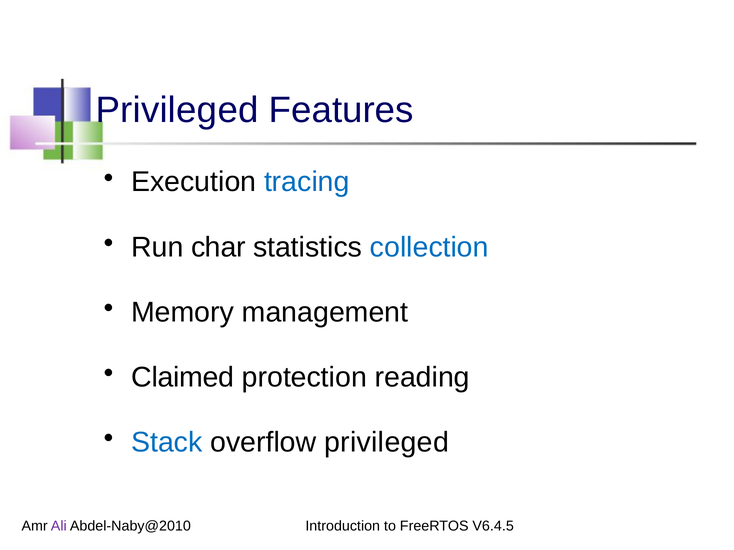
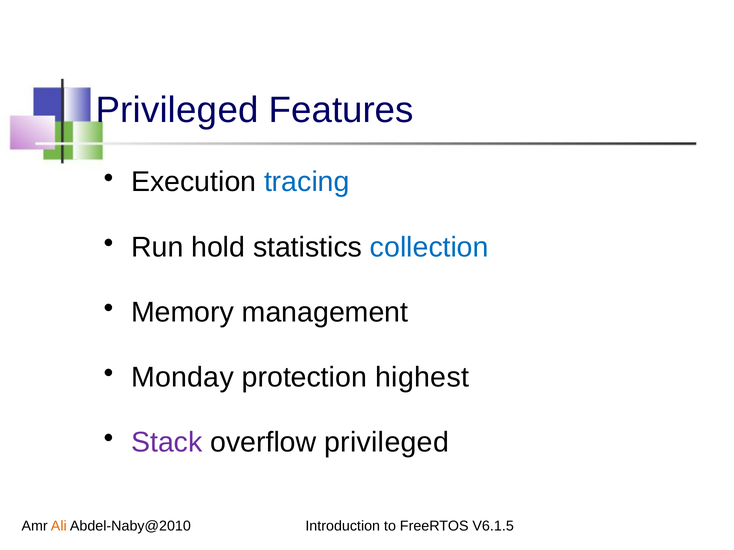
char: char -> hold
Claimed: Claimed -> Monday
reading: reading -> highest
Stack colour: blue -> purple
Ali colour: purple -> orange
V6.4.5: V6.4.5 -> V6.1.5
